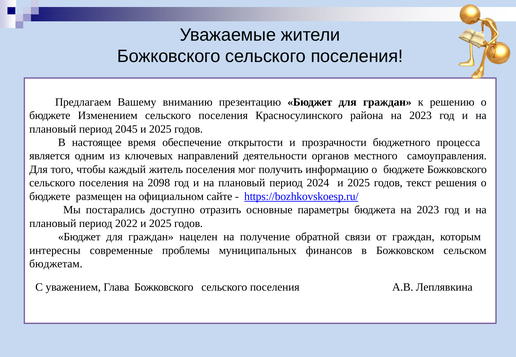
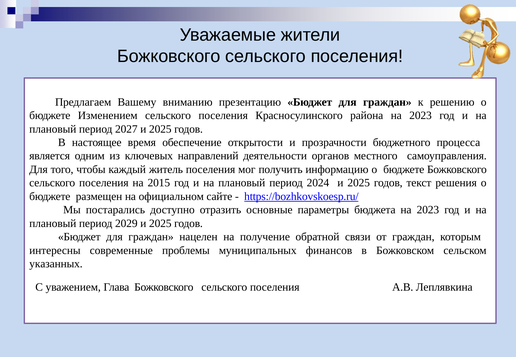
2045: 2045 -> 2027
2098: 2098 -> 2015
2022: 2022 -> 2029
бюджетам: бюджетам -> указанных
